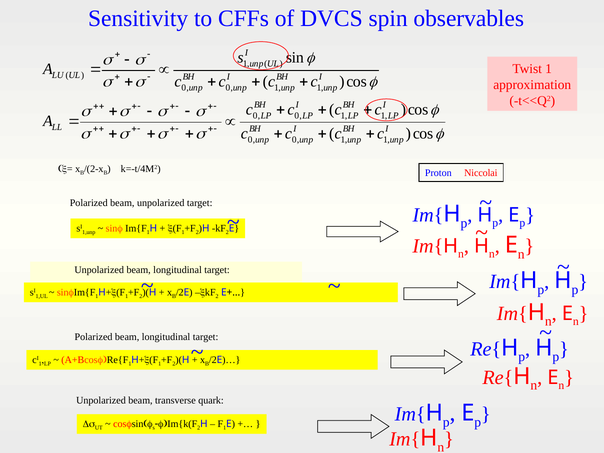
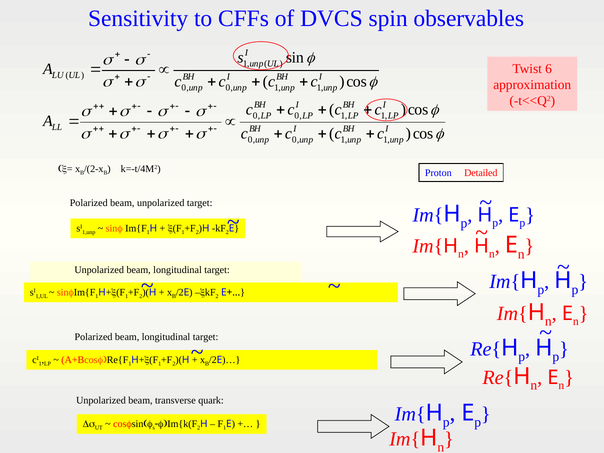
Twist 1: 1 -> 6
Niccolai: Niccolai -> Detailed
